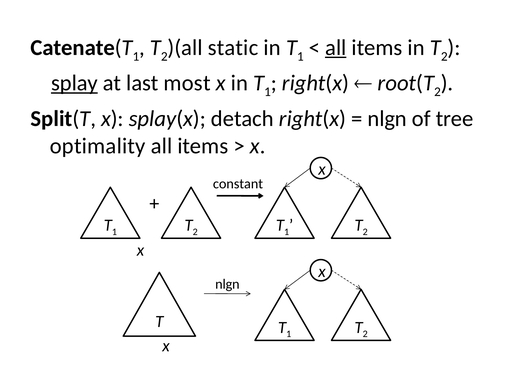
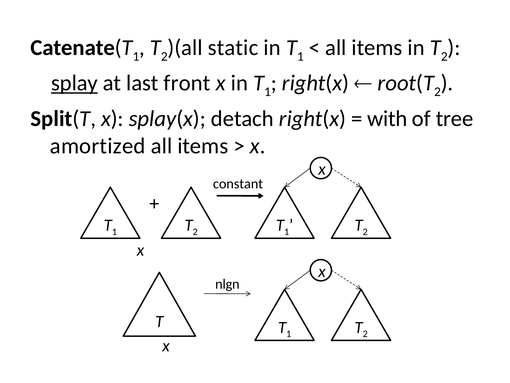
all at (336, 47) underline: present -> none
most: most -> front
nlgn at (387, 118): nlgn -> with
optimality: optimality -> amortized
